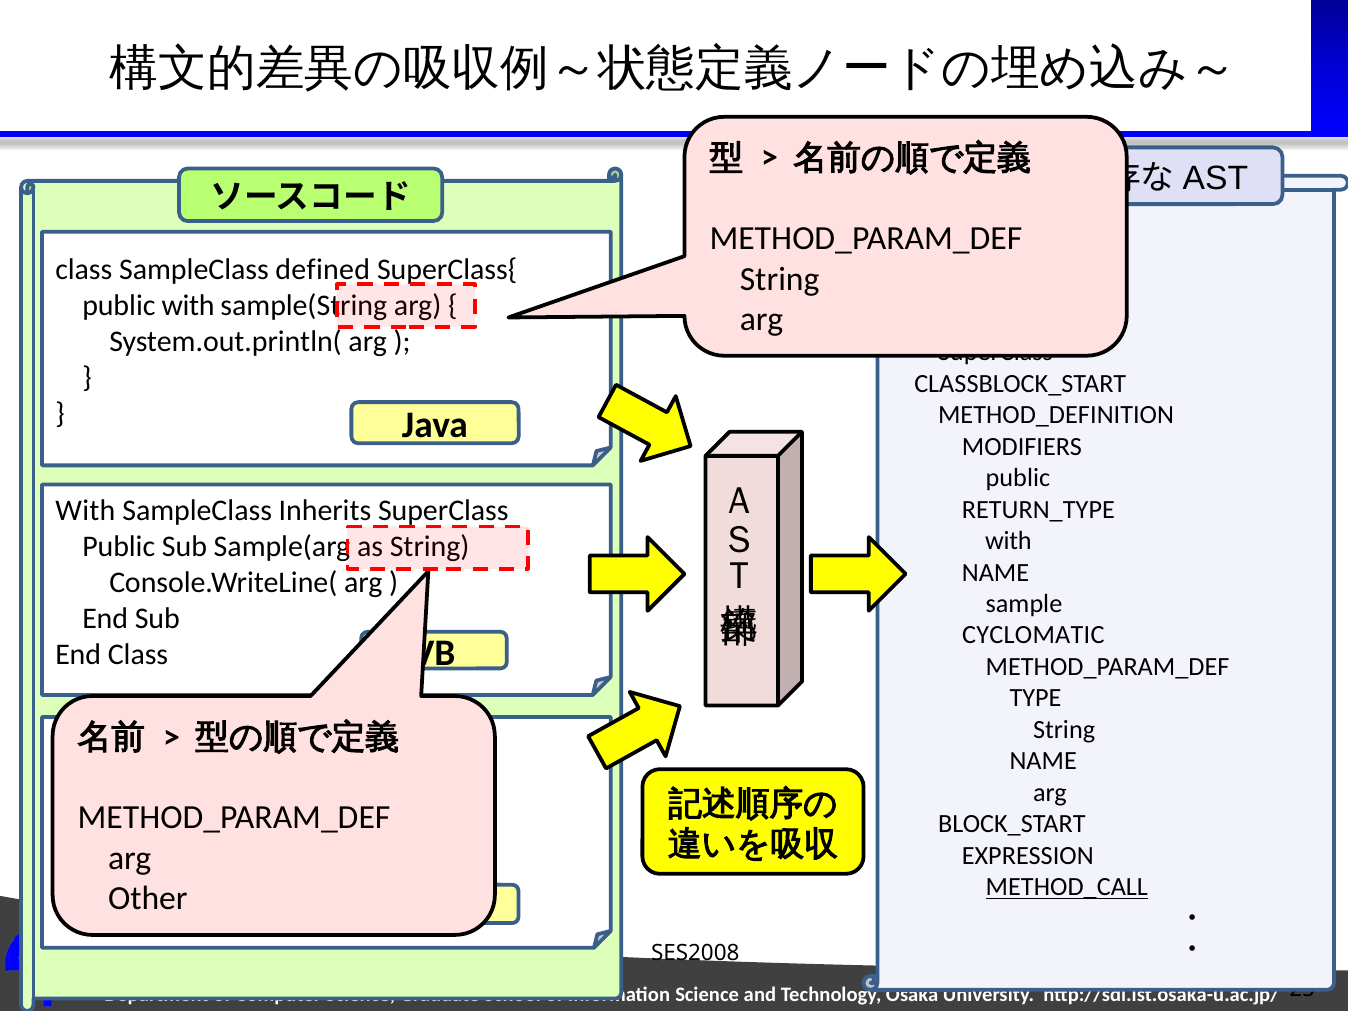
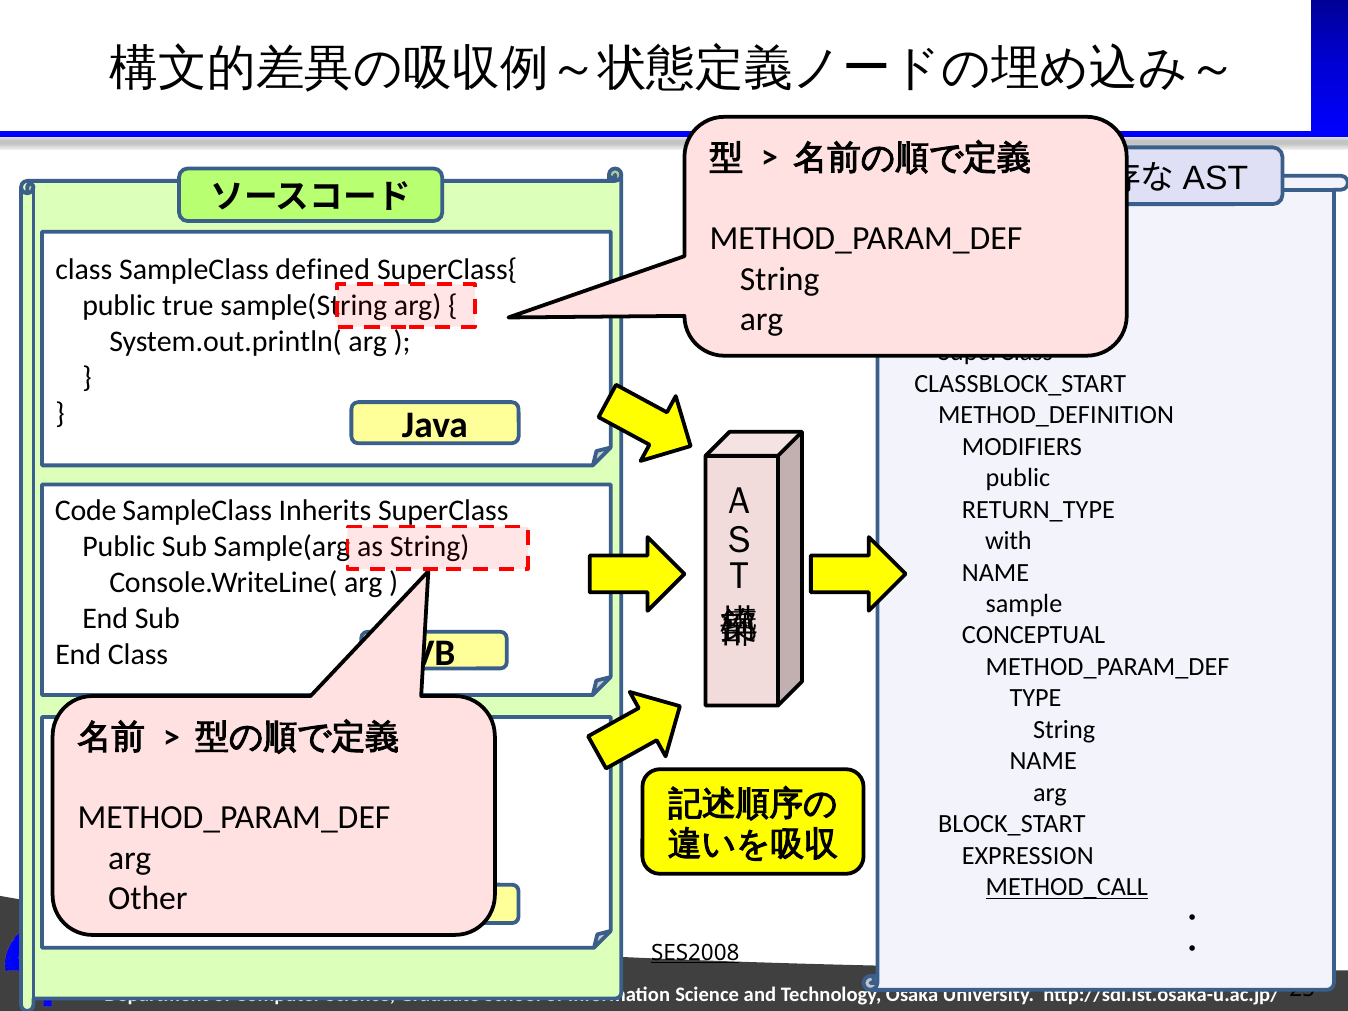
public with: with -> true
With at (85, 511): With -> Code
CYCLOMATIC: CYCLOMATIC -> CONCEPTUAL
SES2008 underline: none -> present
